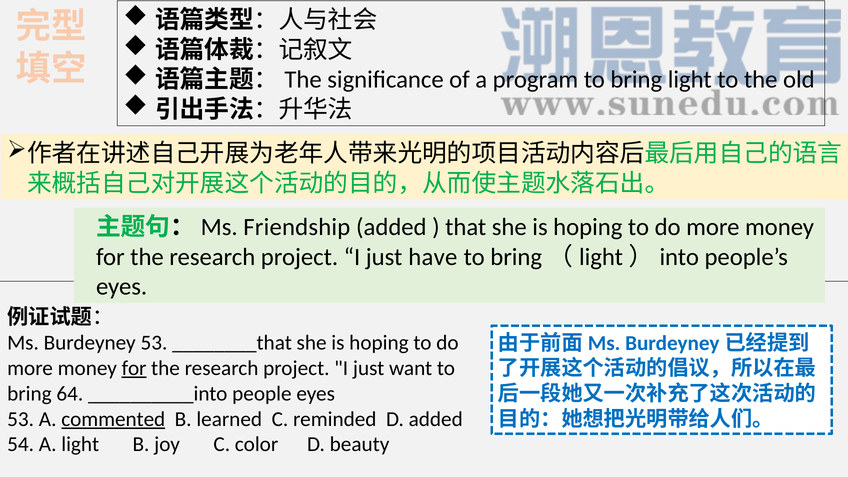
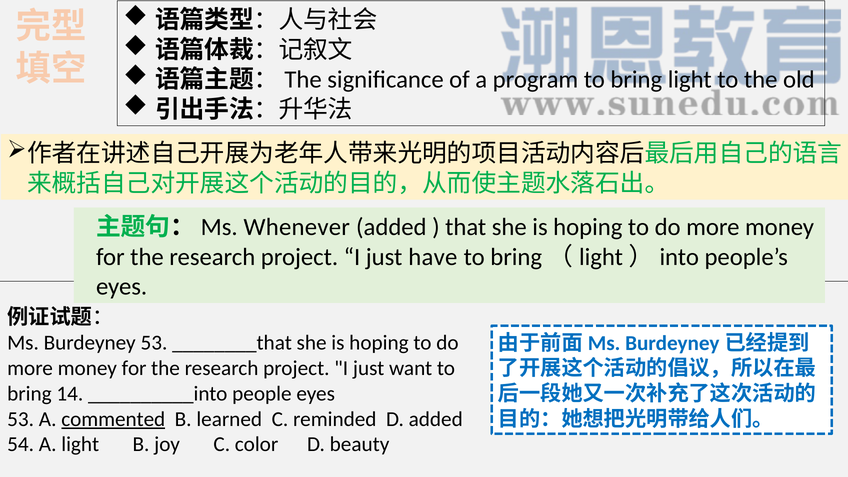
Friendship: Friendship -> Whenever
for at (134, 368) underline: present -> none
64: 64 -> 14
